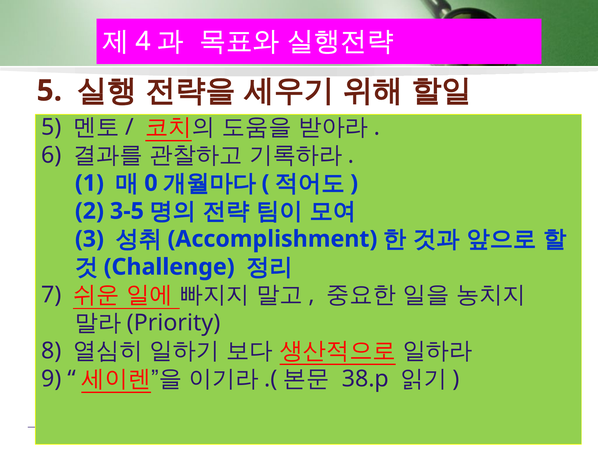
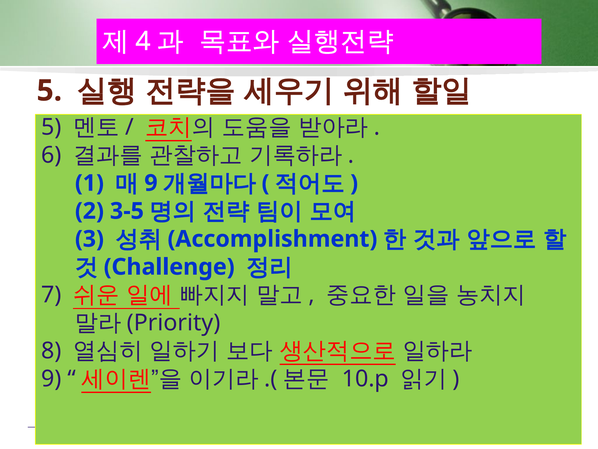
0 at (151, 183): 0 -> 9
38.p: 38.p -> 10.p
